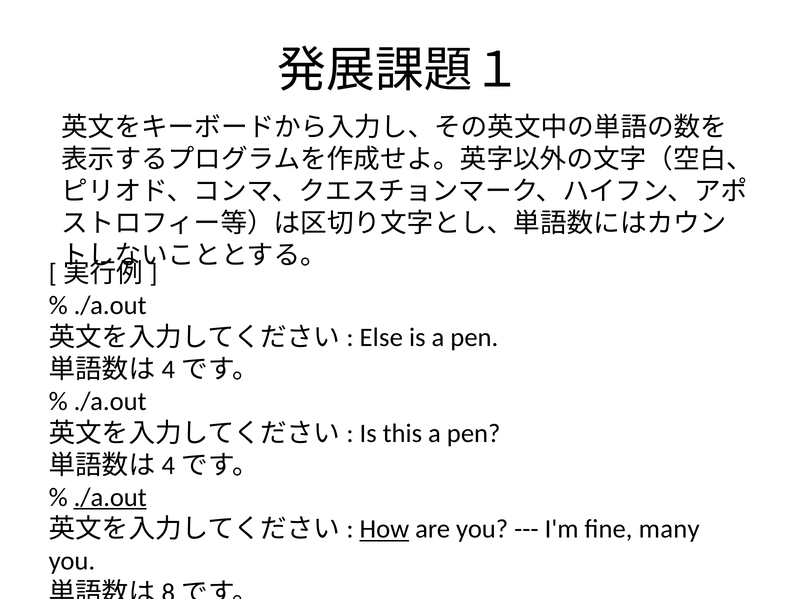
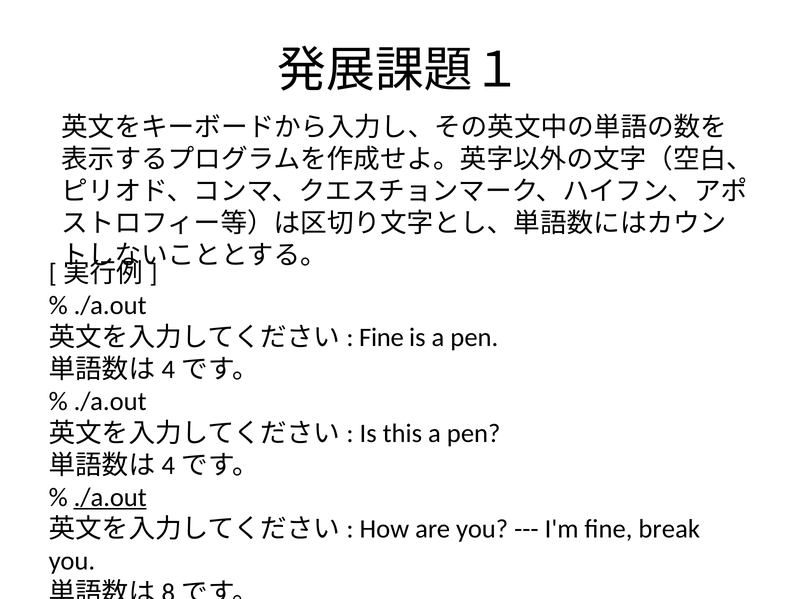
Else at (381, 338): Else -> Fine
How underline: present -> none
many: many -> break
